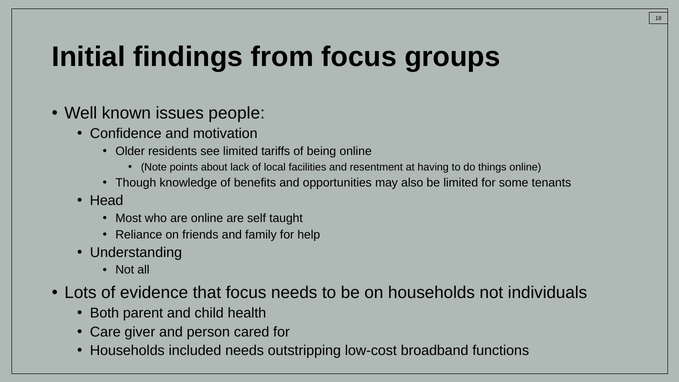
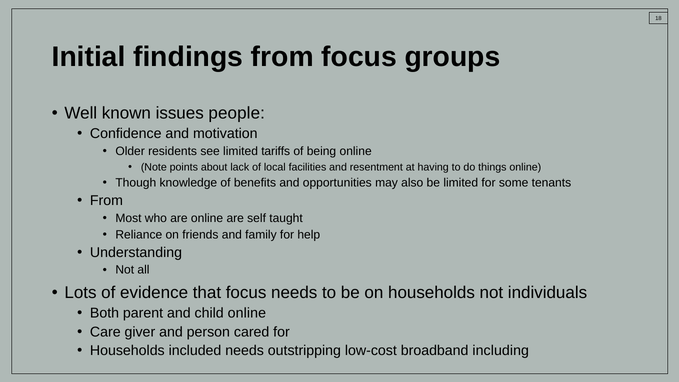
Head at (107, 200): Head -> From
child health: health -> online
functions: functions -> including
